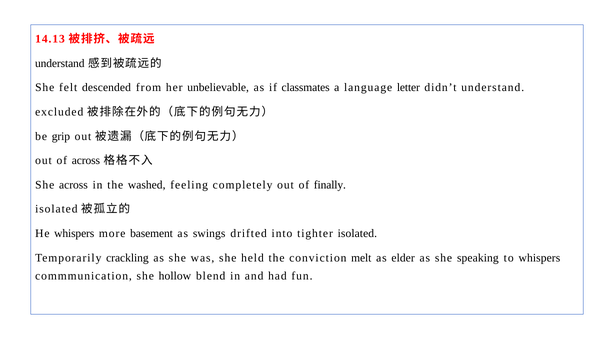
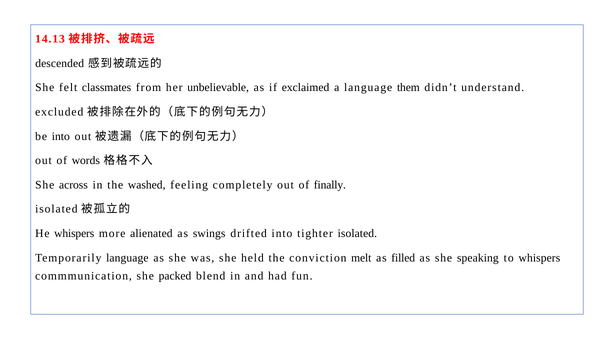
understand at (60, 63): understand -> descended
descended: descended -> classmates
classmates: classmates -> exclaimed
letter: letter -> them
be grip: grip -> into
of across: across -> words
basement: basement -> alienated
Temporarily crackling: crackling -> language
elder: elder -> filled
hollow: hollow -> packed
